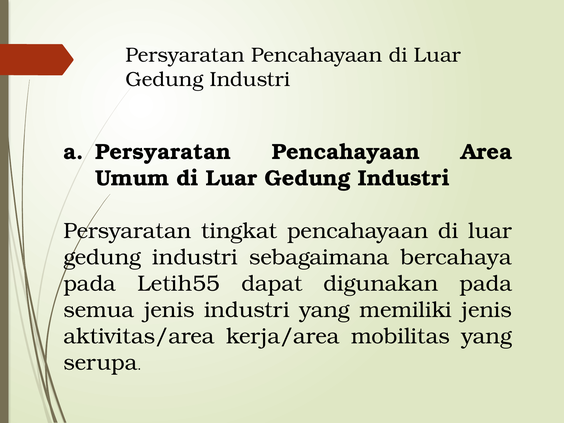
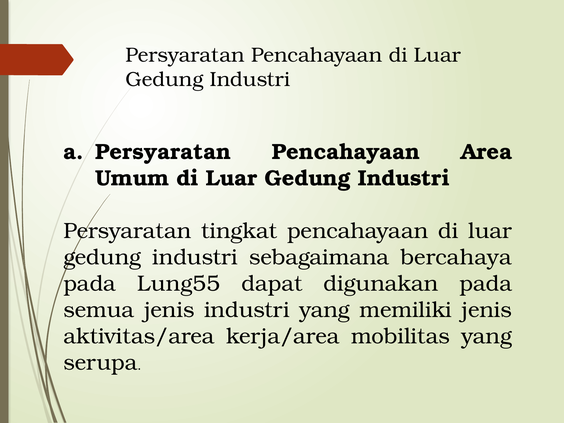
Letih55: Letih55 -> Lung55
